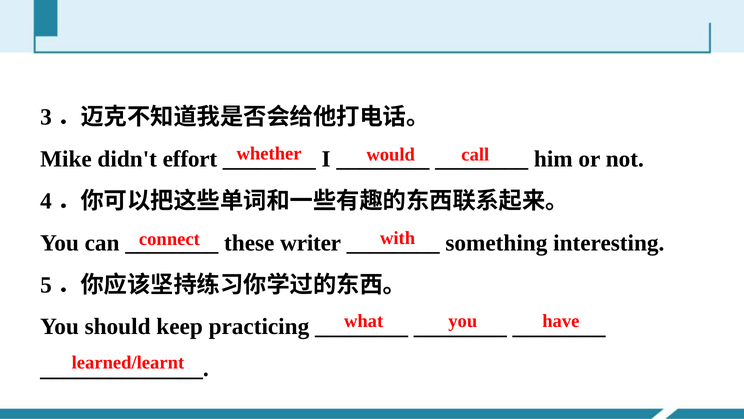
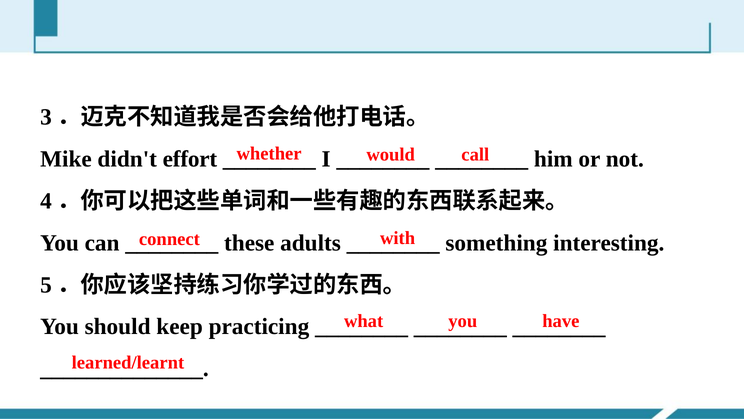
writer: writer -> adults
